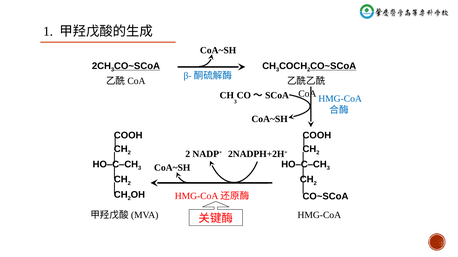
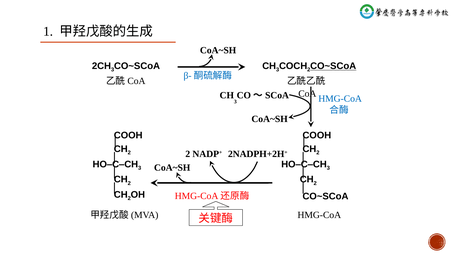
CO~SCoA at (137, 66) underline: present -> none
